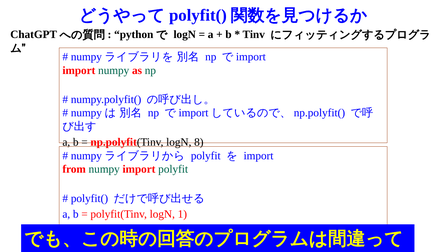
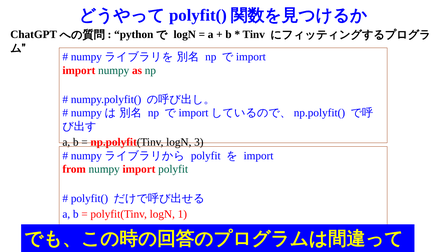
8: 8 -> 3
